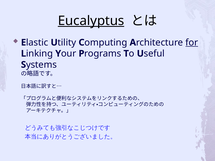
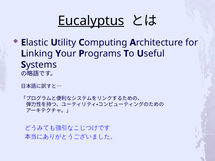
for underline: present -> none
